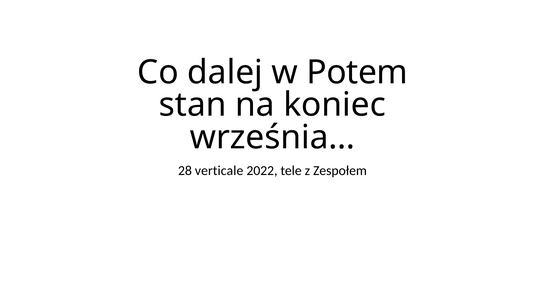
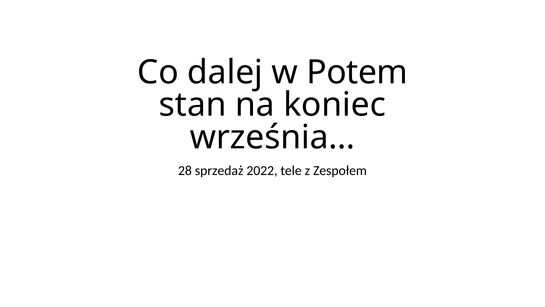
verticale: verticale -> sprzedaż
